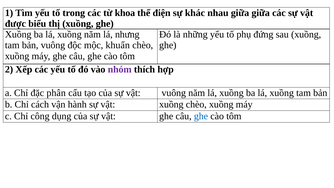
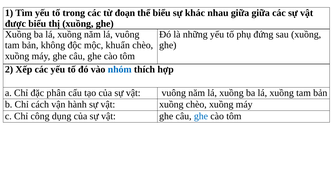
khoa: khoa -> đoạn
thể điện: điện -> biểu
lá nhưng: nhưng -> vuông
bản vuông: vuông -> không
nhóm colour: purple -> blue
